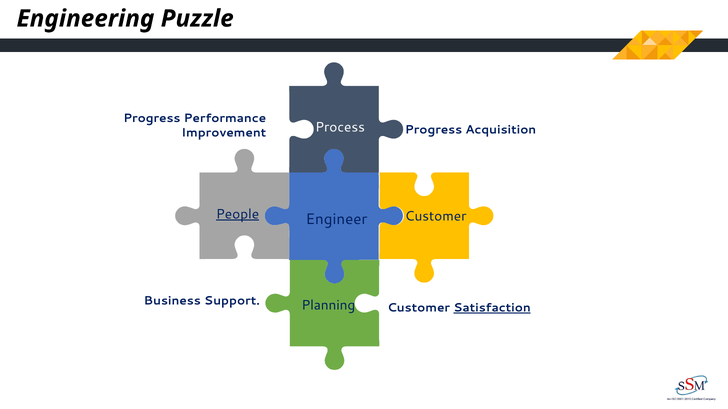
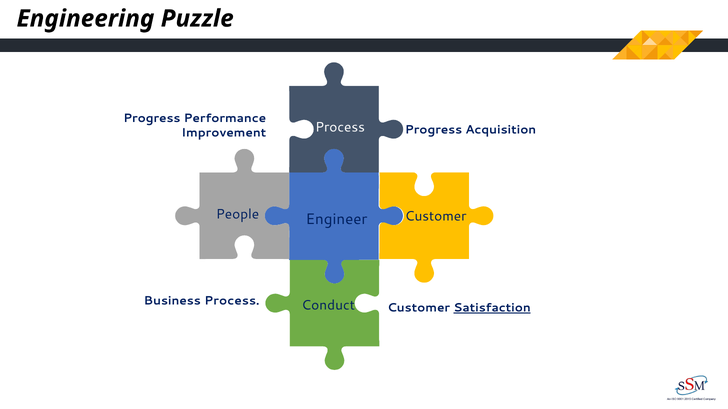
People underline: present -> none
Business Support: Support -> Process
Planning: Planning -> Conduct
